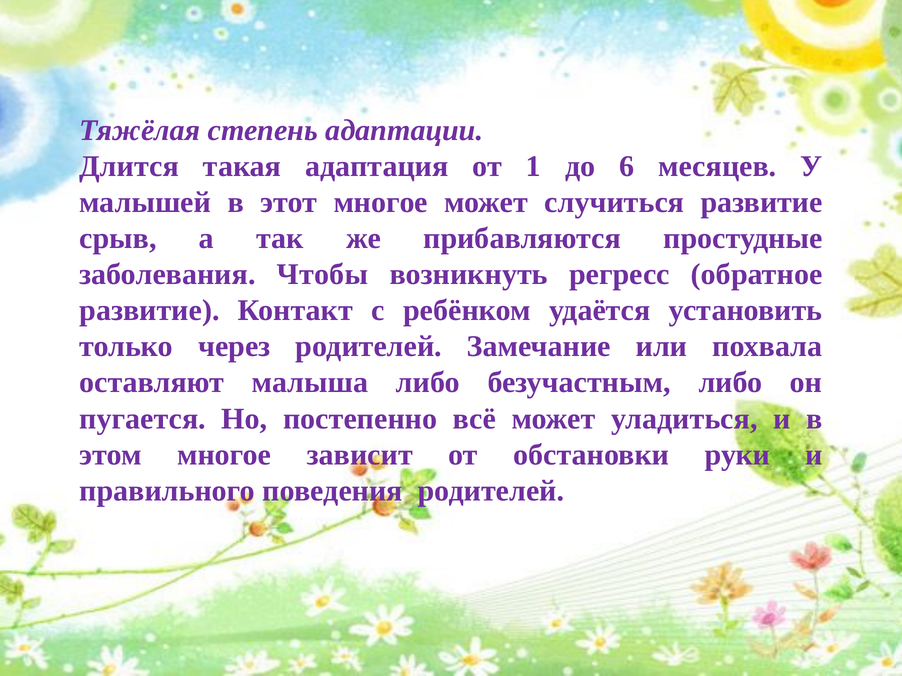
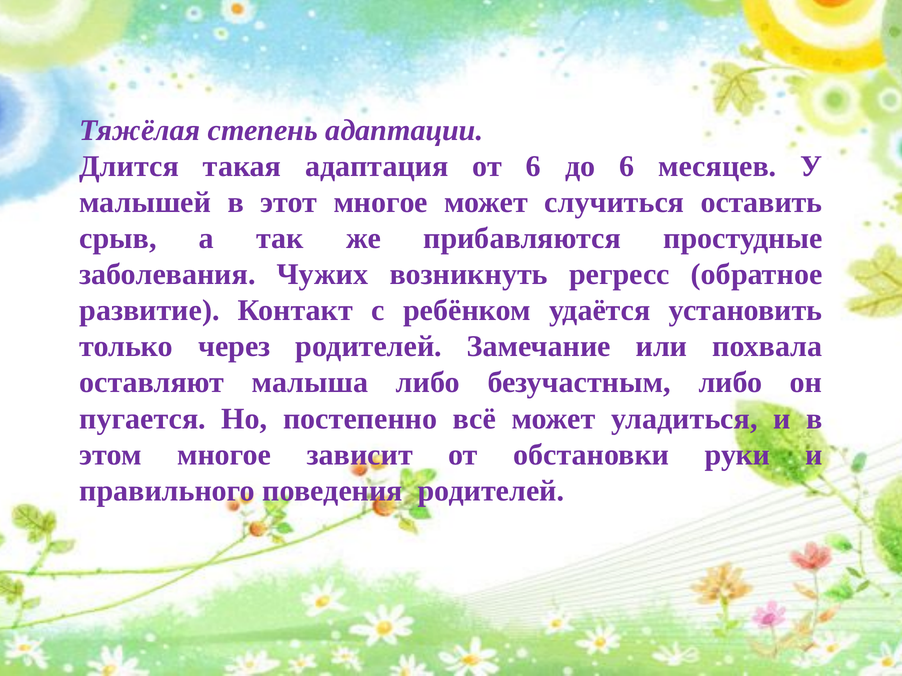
от 1: 1 -> 6
случиться развитие: развитие -> оставить
Чтобы: Чтобы -> Чужих
